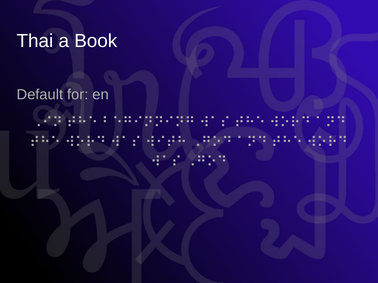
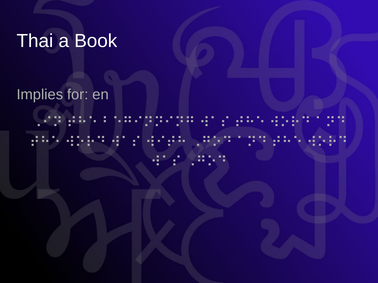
Default: Default -> Implies
